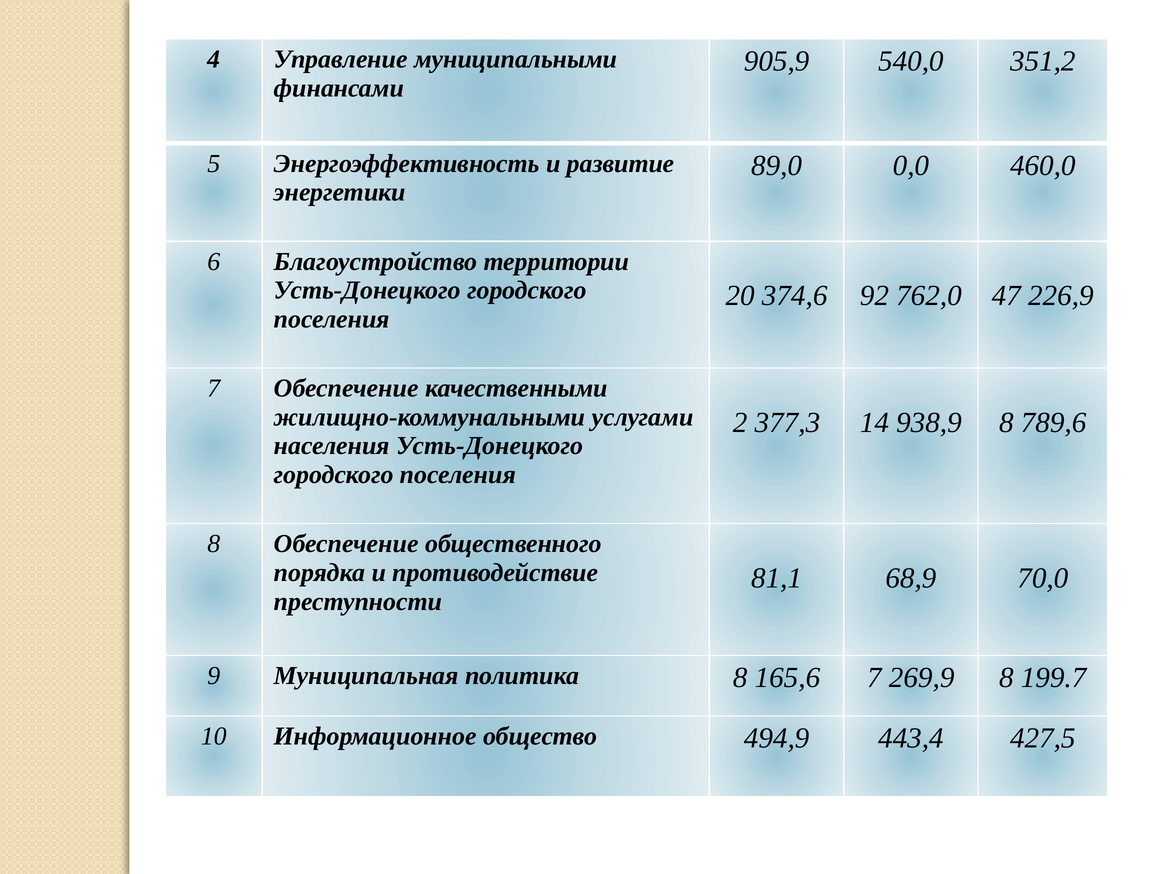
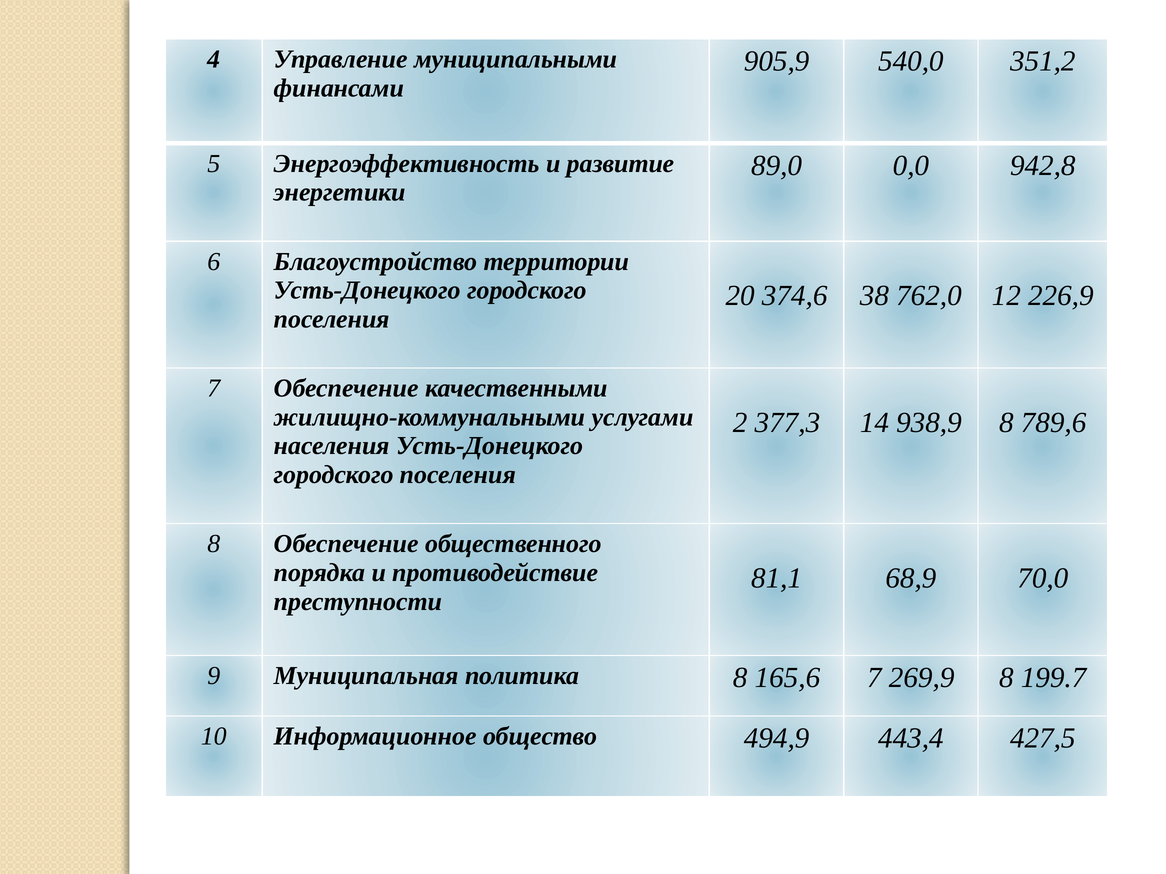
460,0: 460,0 -> 942,8
92: 92 -> 38
47: 47 -> 12
